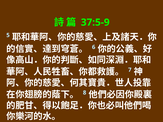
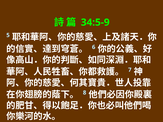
37:5-9: 37:5-9 -> 34:5-9
